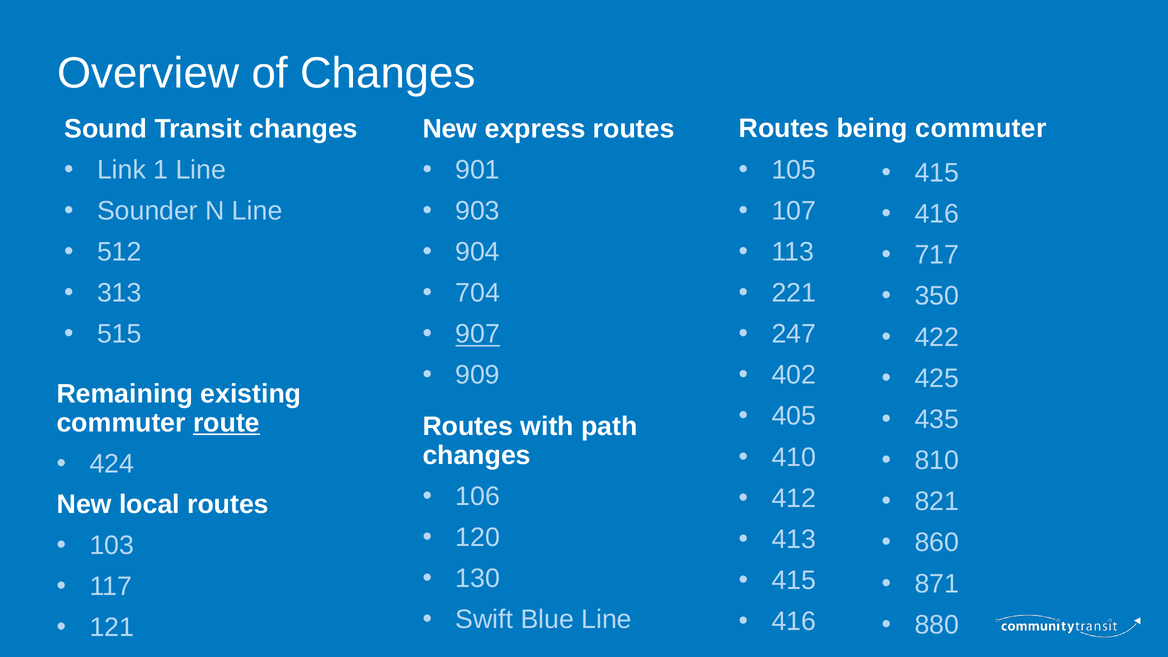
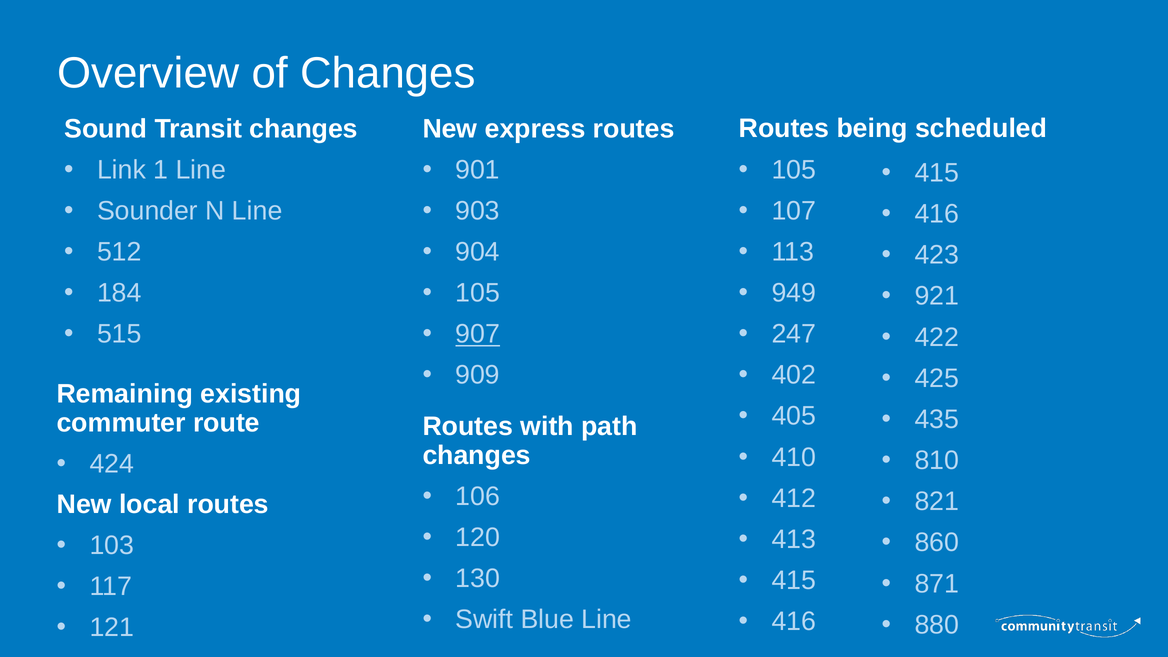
being commuter: commuter -> scheduled
717: 717 -> 423
313: 313 -> 184
704 at (478, 293): 704 -> 105
221: 221 -> 949
350: 350 -> 921
route underline: present -> none
